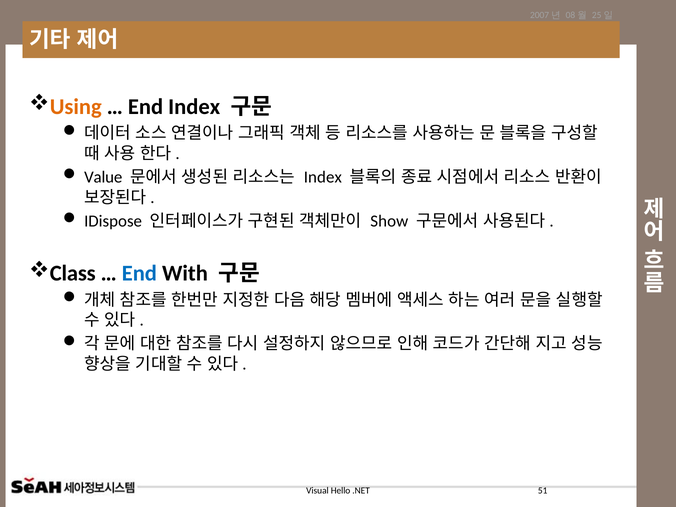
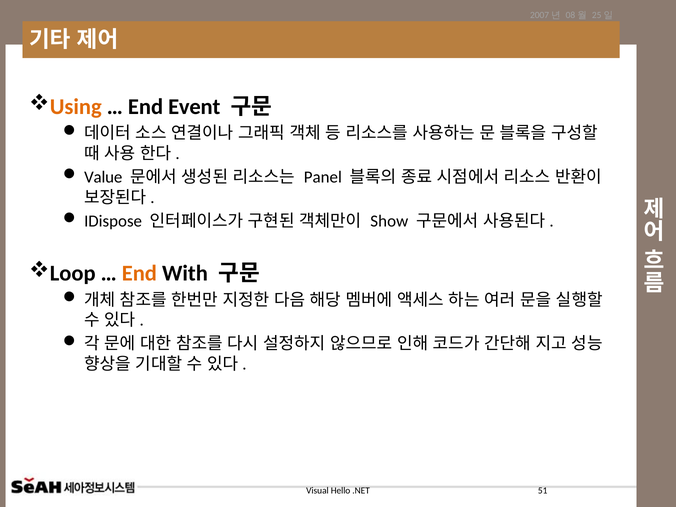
End Index: Index -> Event
Index at (323, 177): Index -> Panel
Class: Class -> Loop
End at (139, 273) colour: blue -> orange
